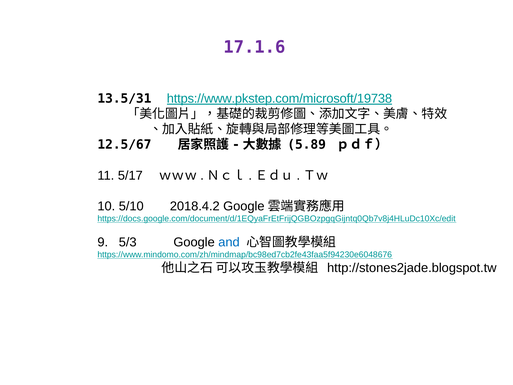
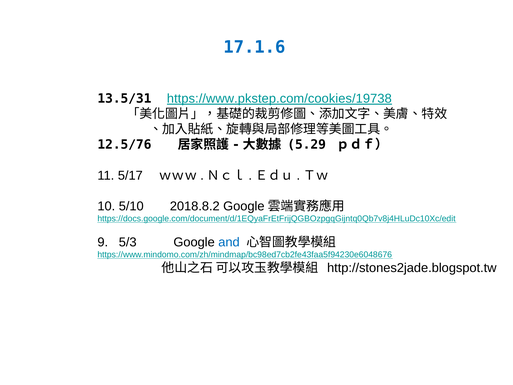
17.1.6 colour: purple -> blue
https://www.pkstep.com/microsoft/19738: https://www.pkstep.com/microsoft/19738 -> https://www.pkstep.com/cookies/19738
12.5/67: 12.5/67 -> 12.5/76
5.89: 5.89 -> 5.29
2018.4.2: 2018.4.2 -> 2018.8.2
